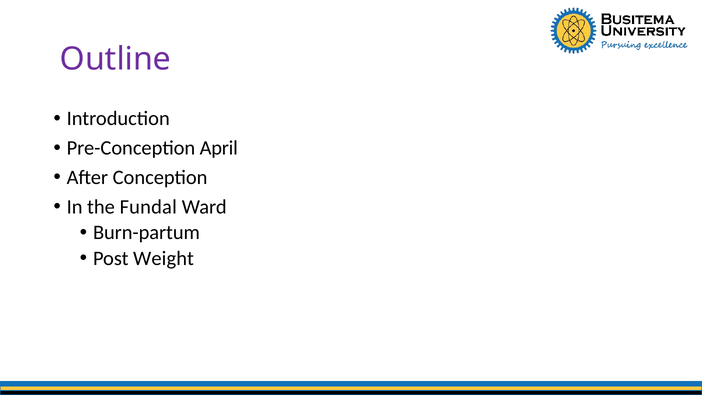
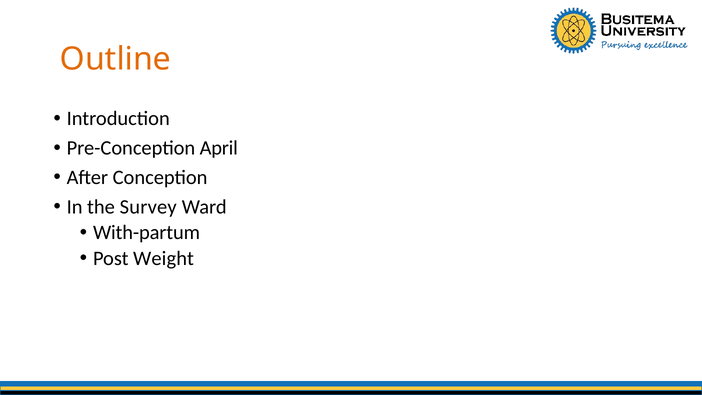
Outline colour: purple -> orange
Fundal: Fundal -> Survey
Burn-partum: Burn-partum -> With-partum
